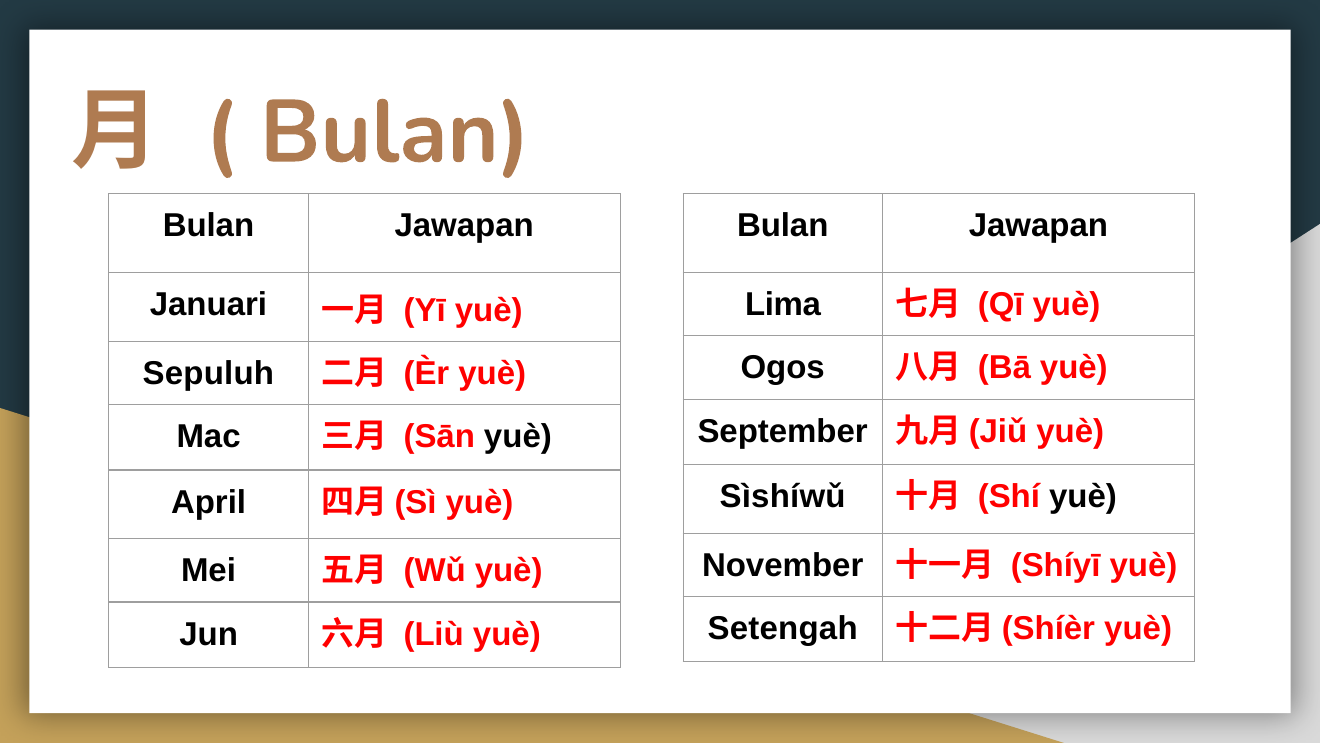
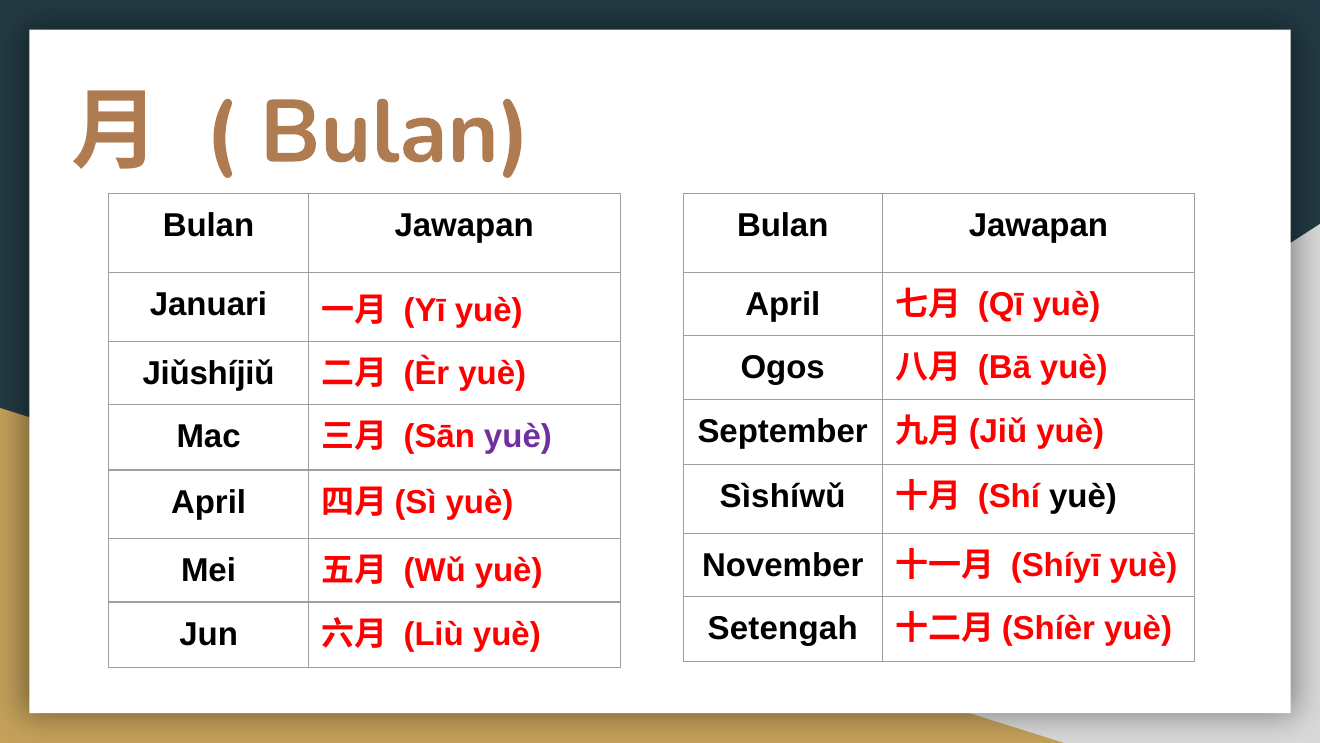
Lima at (783, 305): Lima -> April
Sepuluh: Sepuluh -> Jiǔshíjiǔ
yuè at (518, 437) colour: black -> purple
